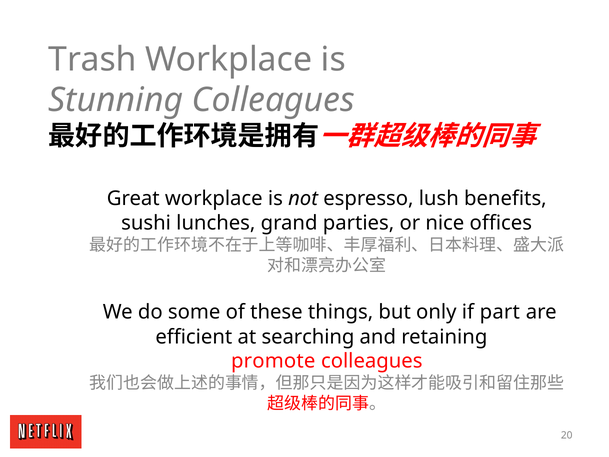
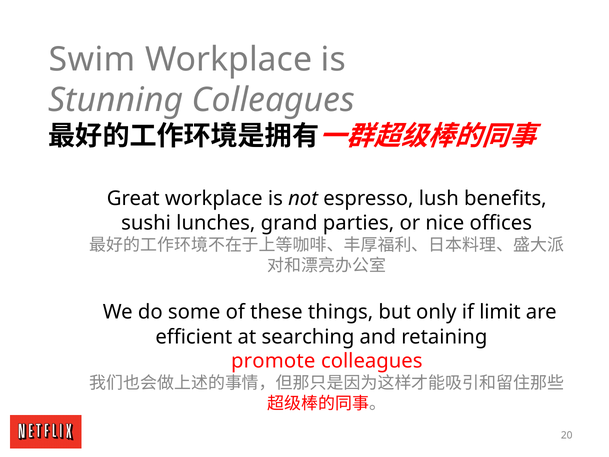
Trash: Trash -> Swim
part: part -> limit
